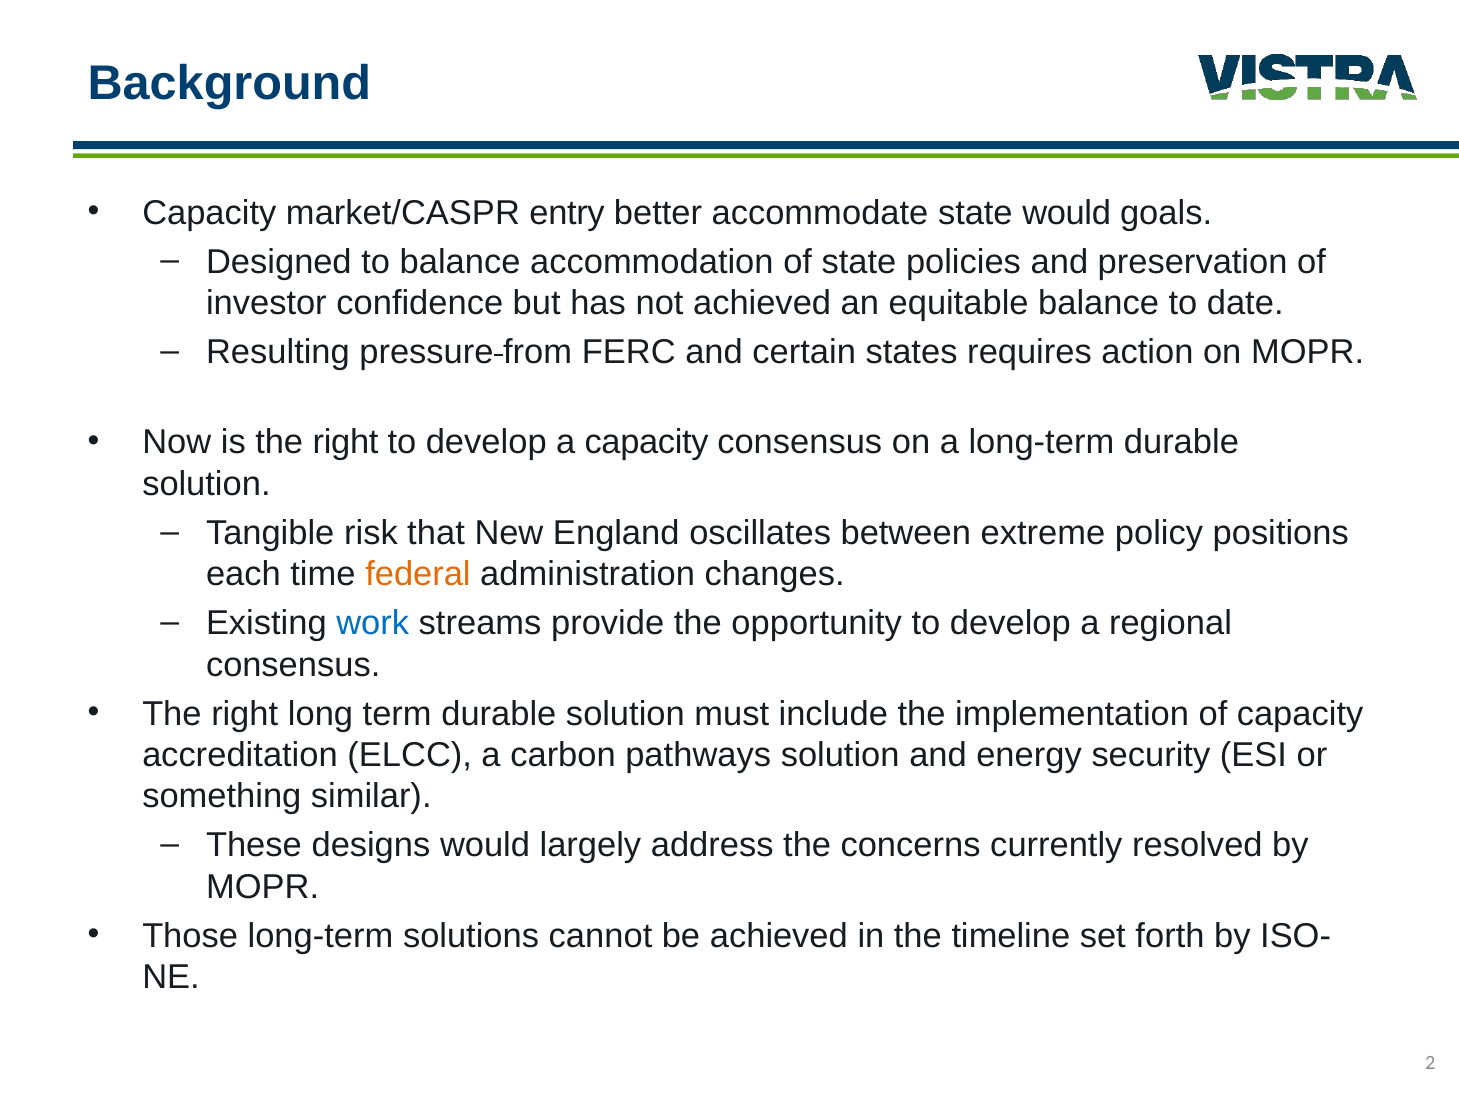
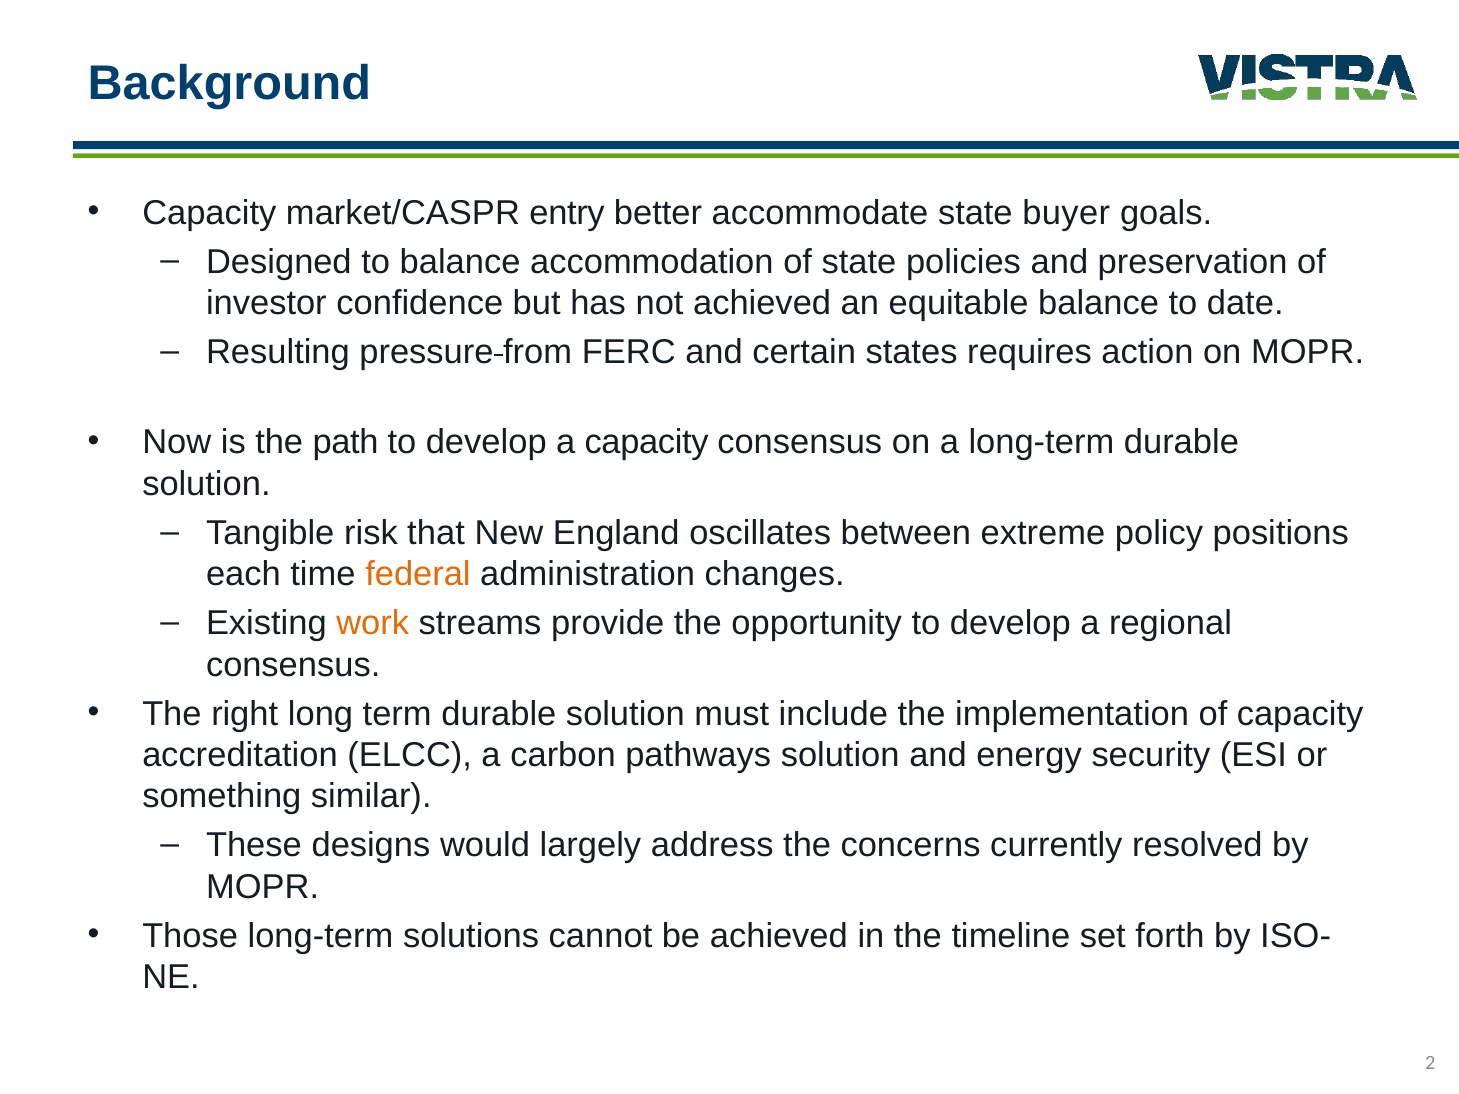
state would: would -> buyer
is the right: right -> path
work colour: blue -> orange
